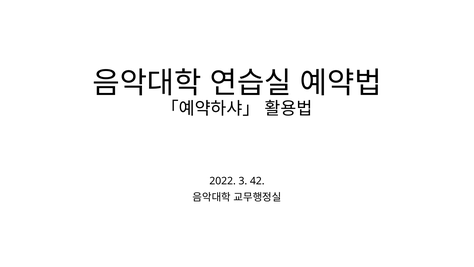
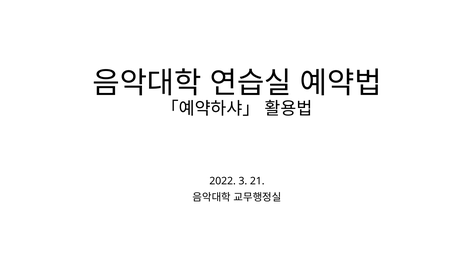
42: 42 -> 21
